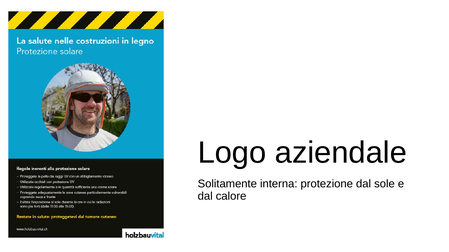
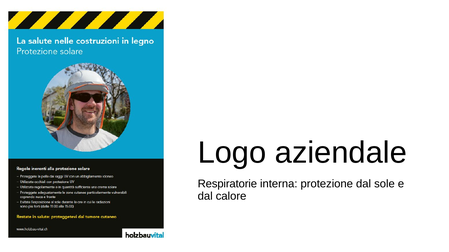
Solitamente: Solitamente -> Respiratorie
